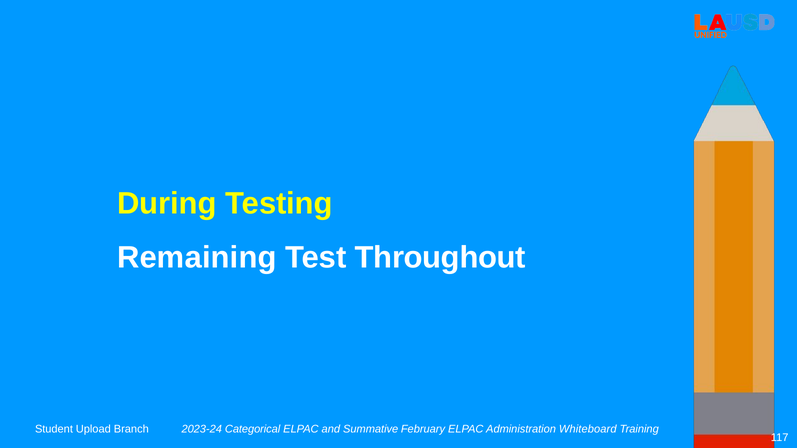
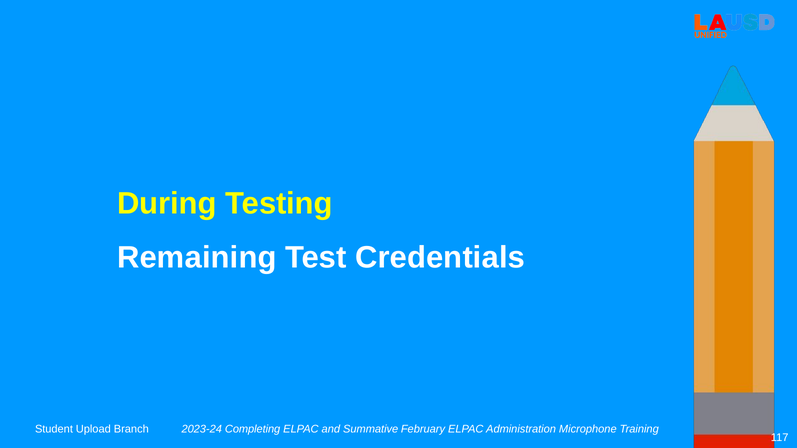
Throughout: Throughout -> Credentials
Categorical: Categorical -> Completing
Whiteboard: Whiteboard -> Microphone
